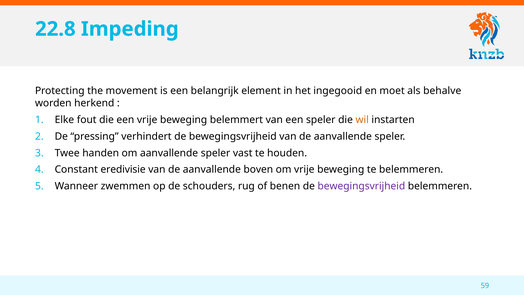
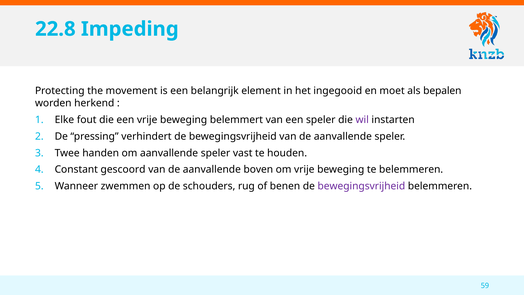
behalve: behalve -> bepalen
wil colour: orange -> purple
eredivisie: eredivisie -> gescoord
